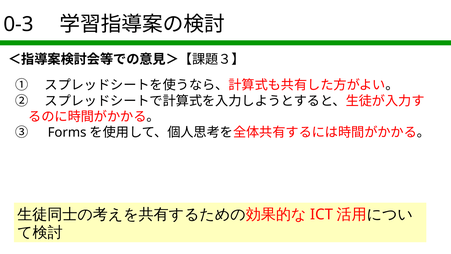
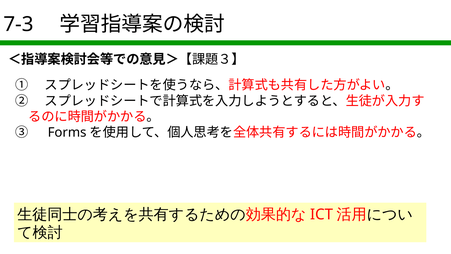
0-3: 0-3 -> 7-3
